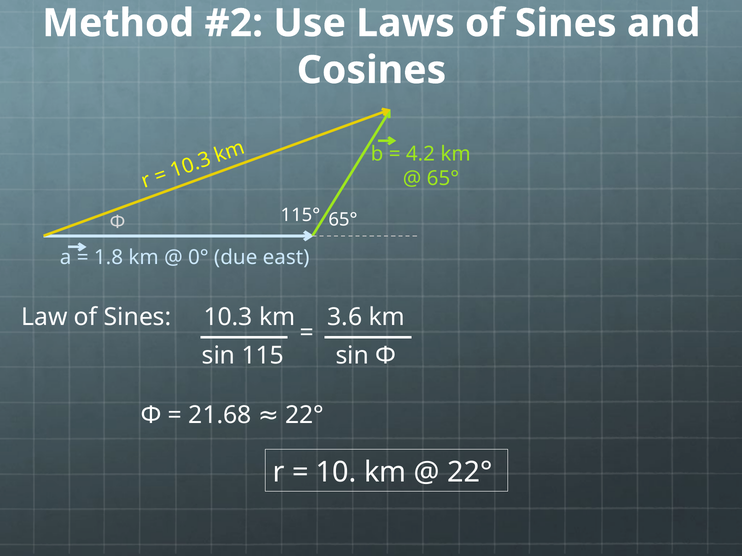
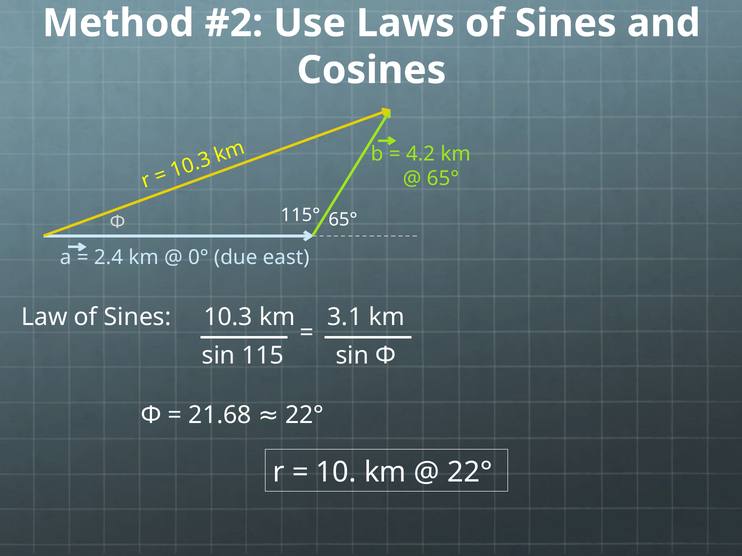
1.8: 1.8 -> 2.4
3.6: 3.6 -> 3.1
